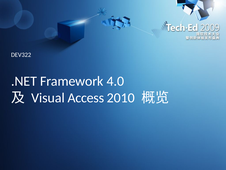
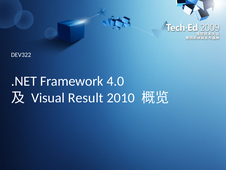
Access: Access -> Result
